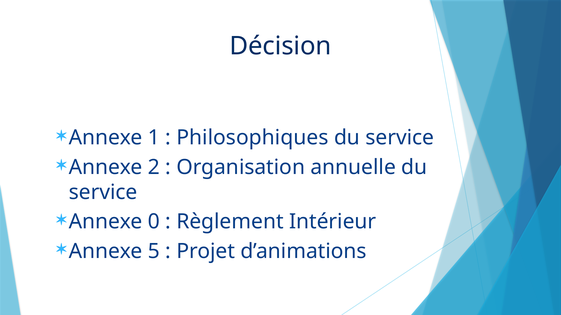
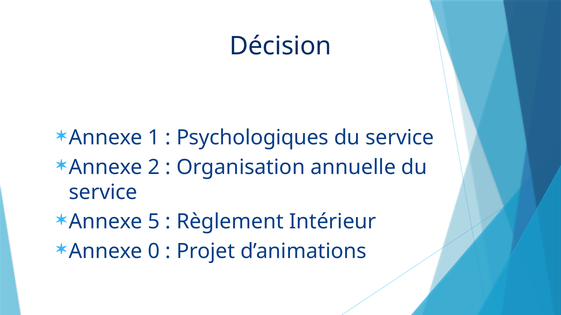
Philosophiques: Philosophiques -> Psychologiques
0: 0 -> 5
5: 5 -> 0
